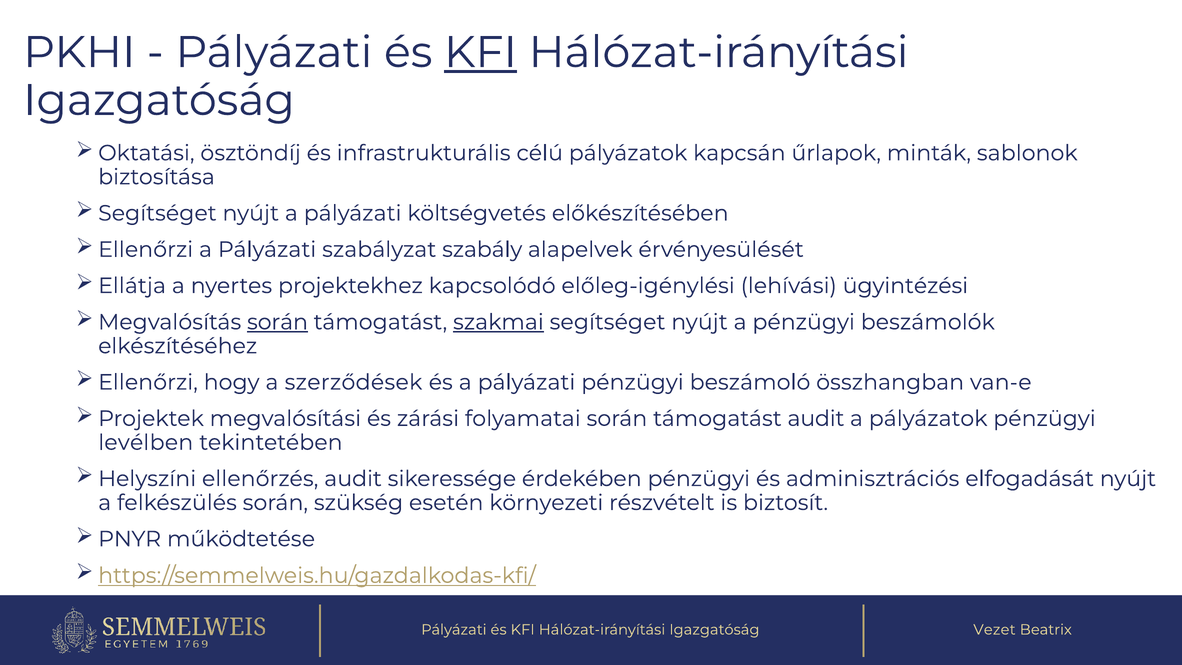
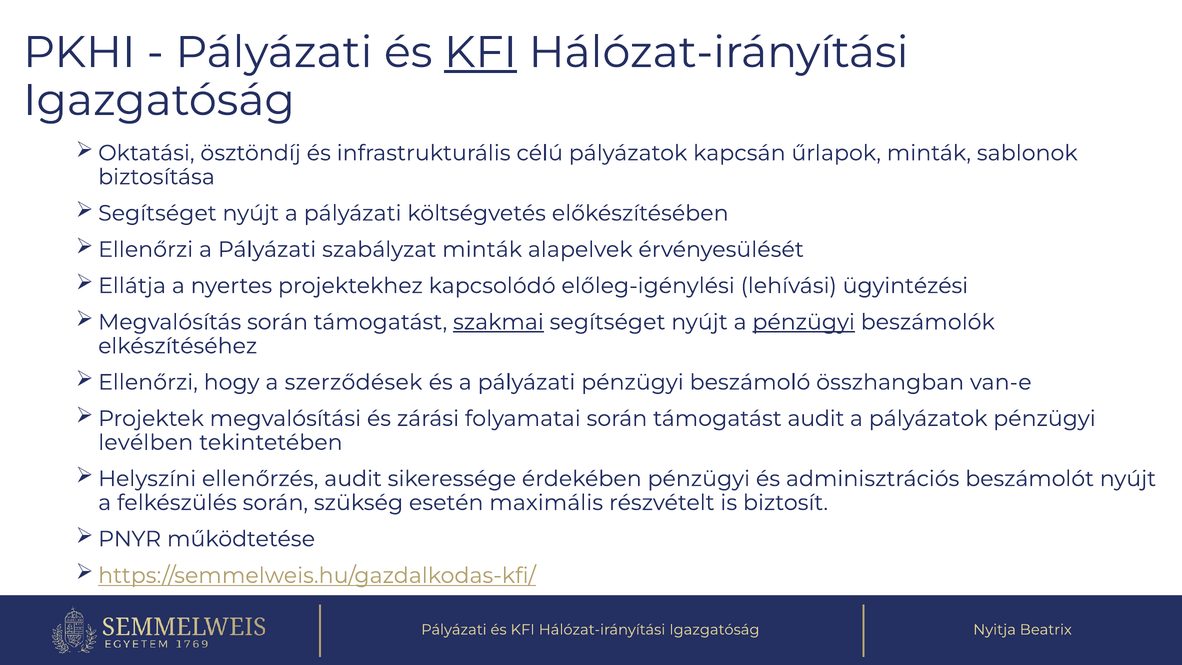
szabályzat szabály: szabály -> minták
során at (278, 322) underline: present -> none
pénzügyi at (804, 322) underline: none -> present
elfogadását: elfogadását -> beszámolót
környezeti: környezeti -> maximális
Vezet: Vezet -> Nyitja
